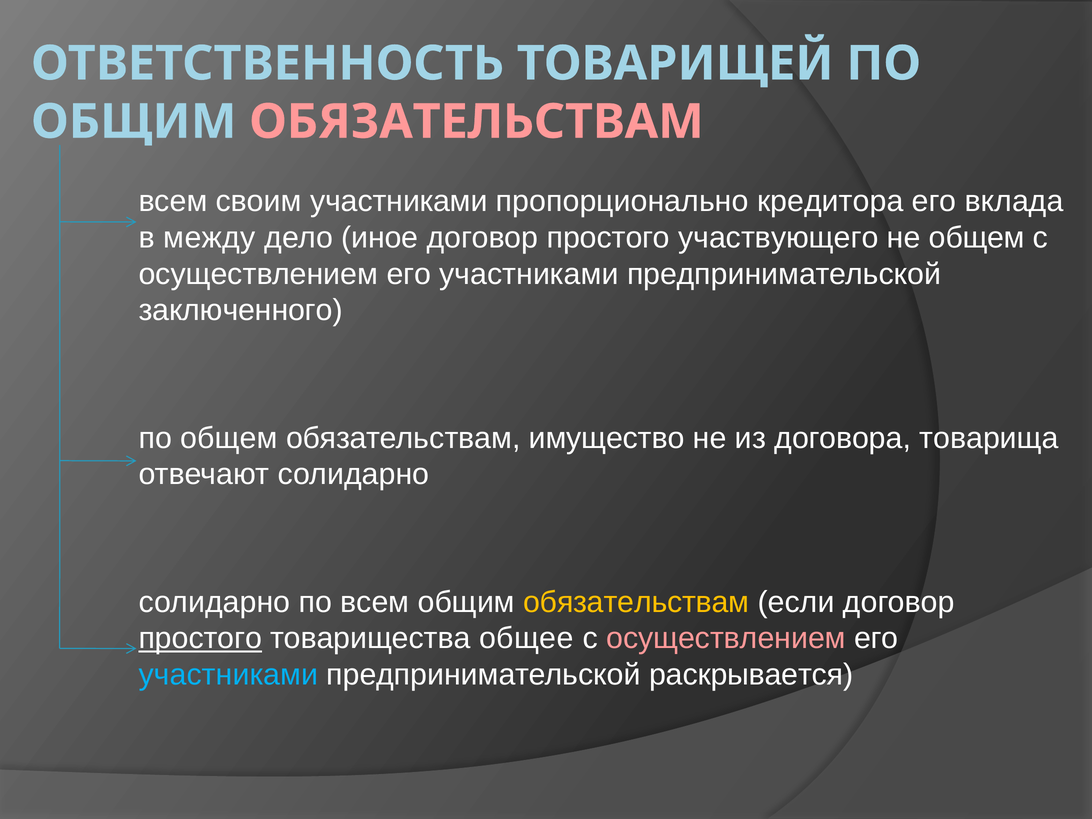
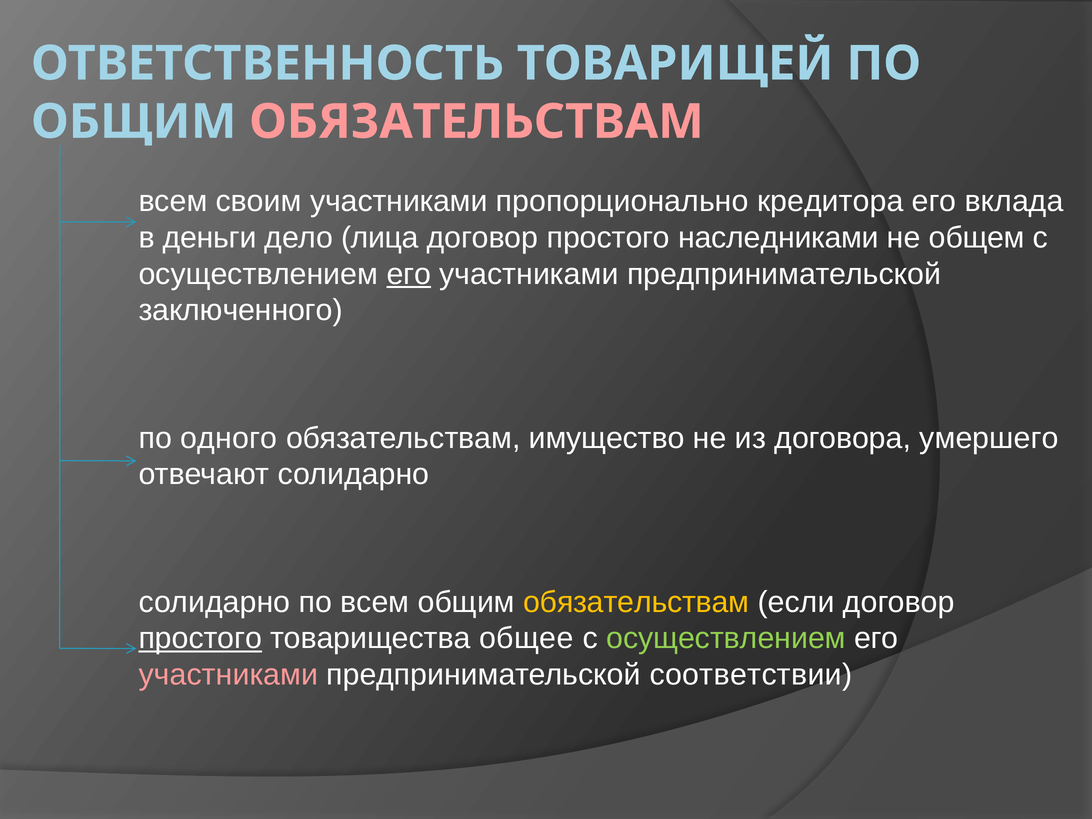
между: между -> деньги
иное: иное -> лица
участвующего: участвующего -> наследниками
его at (409, 274) underline: none -> present
по общем: общем -> одного
товарища: товарища -> умершего
осуществлением at (726, 638) colour: pink -> light green
участниками at (228, 675) colour: light blue -> pink
раскрывается: раскрывается -> соответствии
